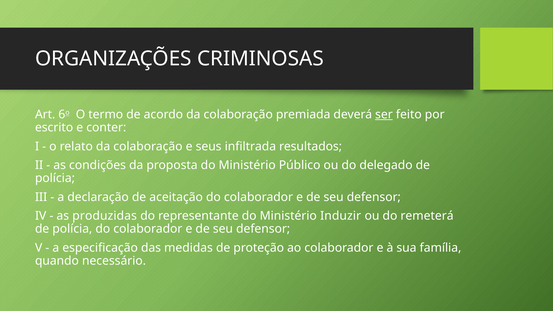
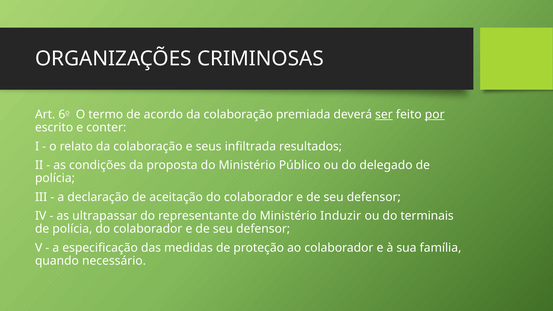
por underline: none -> present
produzidas: produzidas -> ultrapassar
remeterá: remeterá -> terminais
